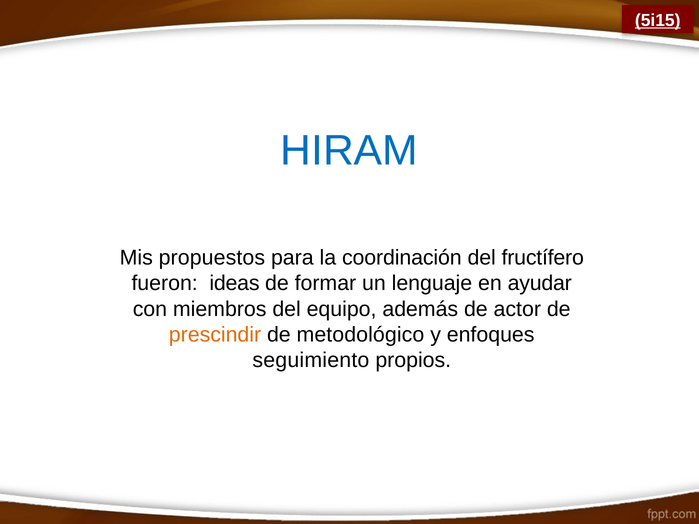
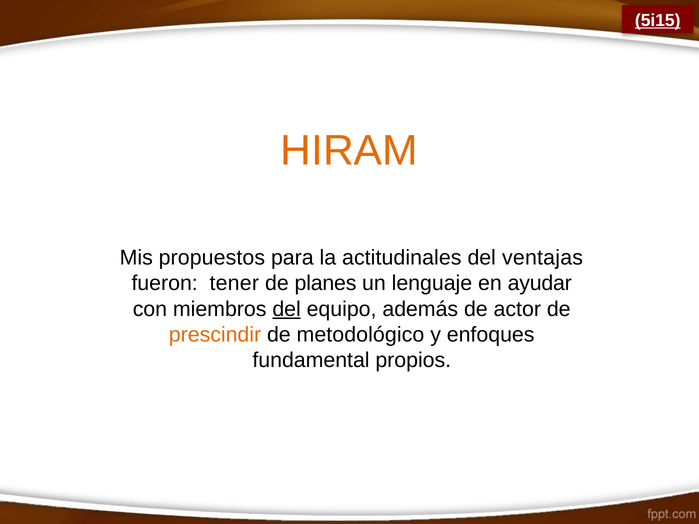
HIRAM colour: blue -> orange
coordinación: coordinación -> actitudinales
fructífero: fructífero -> ventajas
ideas: ideas -> tener
formar: formar -> planes
del at (287, 309) underline: none -> present
seguimiento: seguimiento -> fundamental
